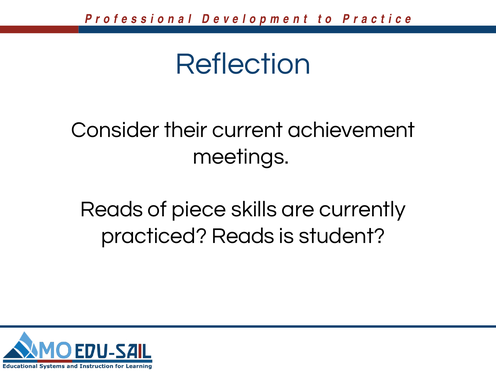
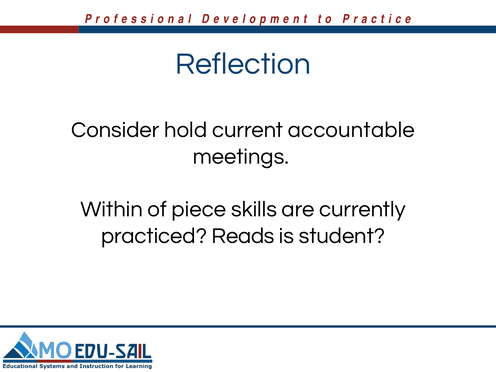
their: their -> hold
achievement: achievement -> accountable
Reads at (112, 209): Reads -> Within
